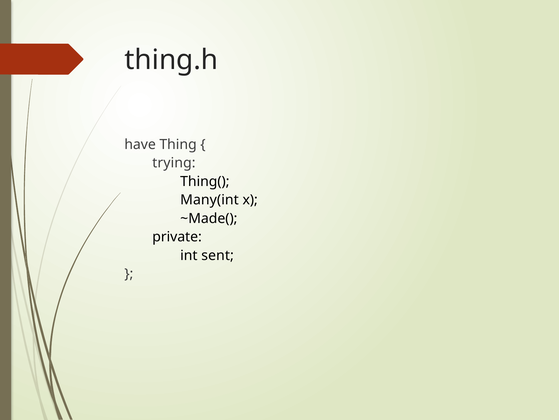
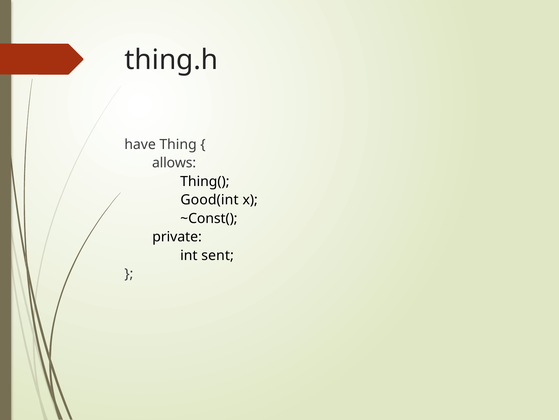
trying: trying -> allows
Many(int: Many(int -> Good(int
~Made(: ~Made( -> ~Const(
